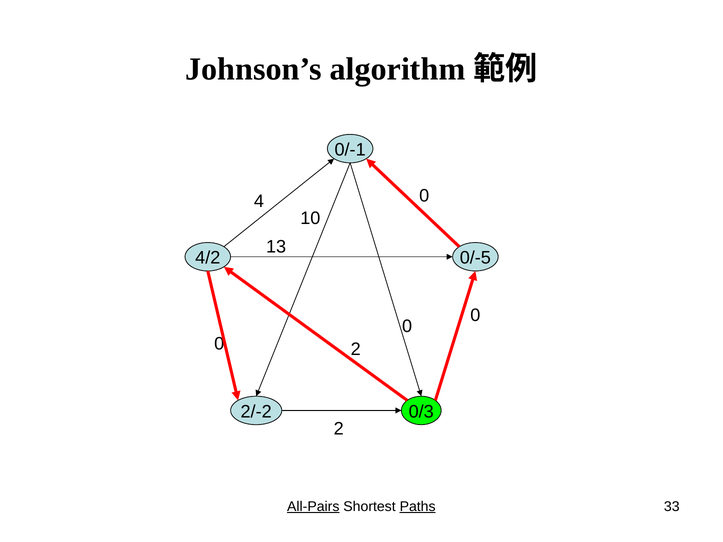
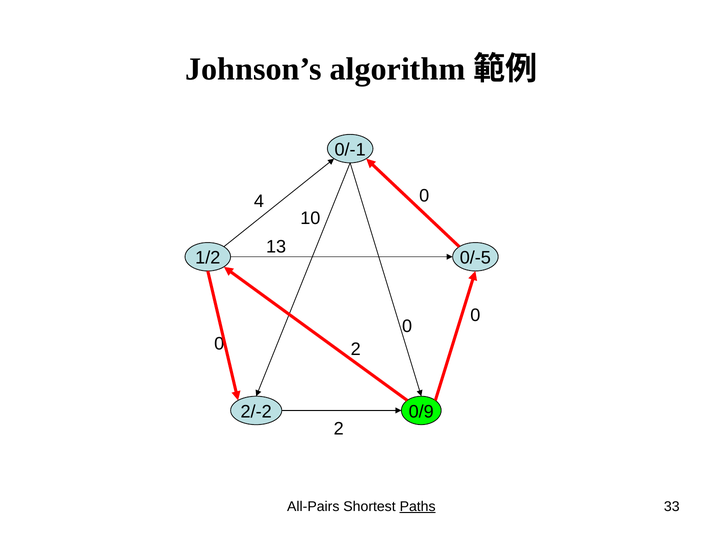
4/2: 4/2 -> 1/2
0/3: 0/3 -> 0/9
All-Pairs underline: present -> none
